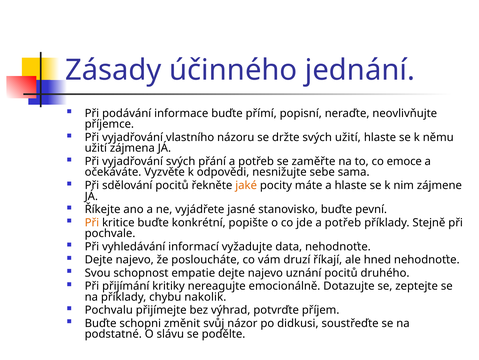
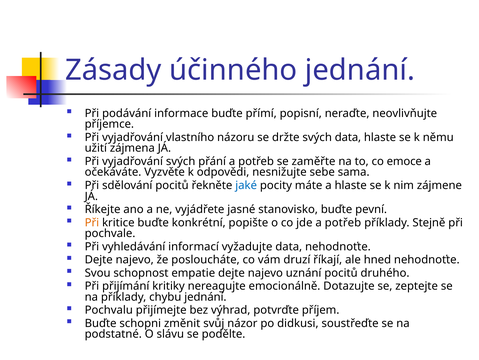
svých užití: užití -> data
jaké colour: orange -> blue
chybu nakolik: nakolik -> jednání
